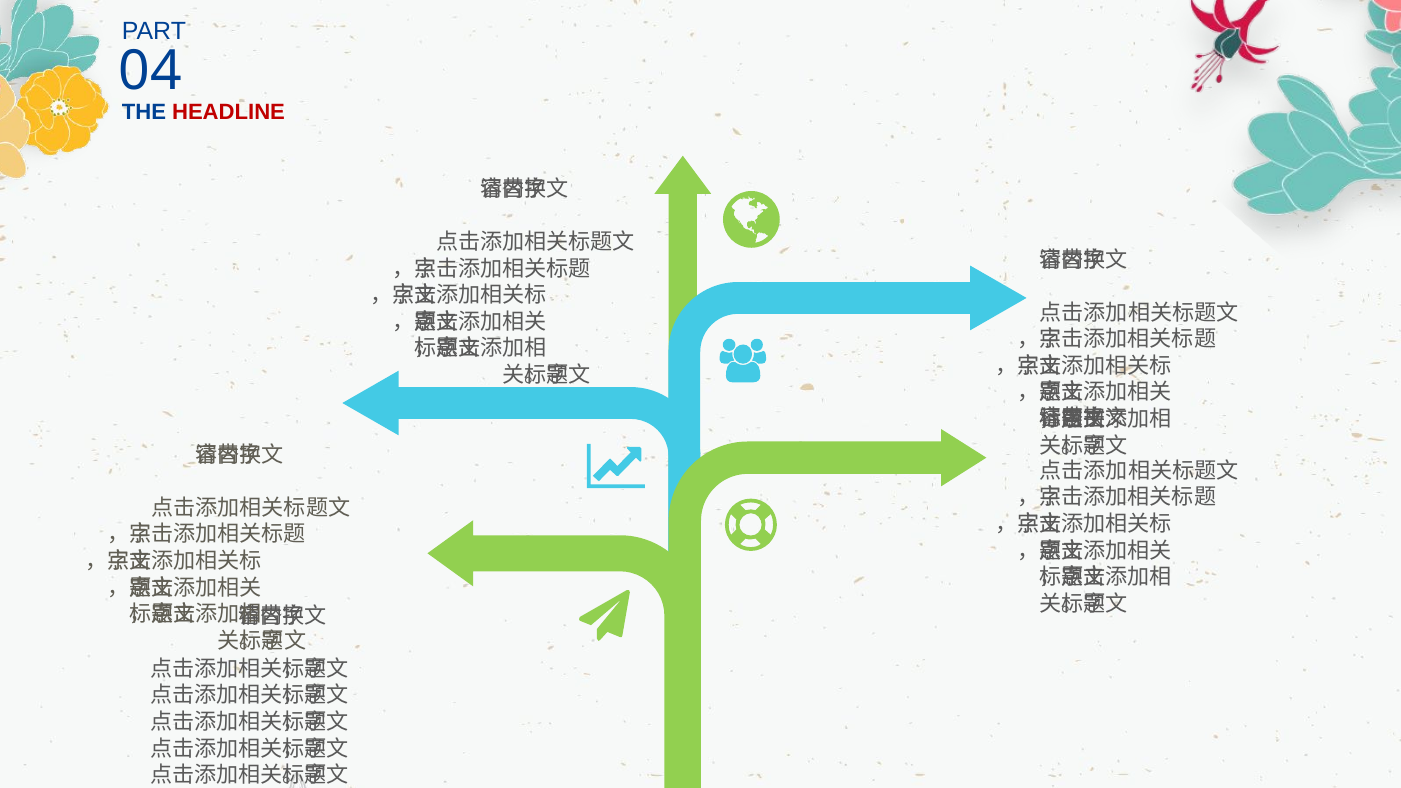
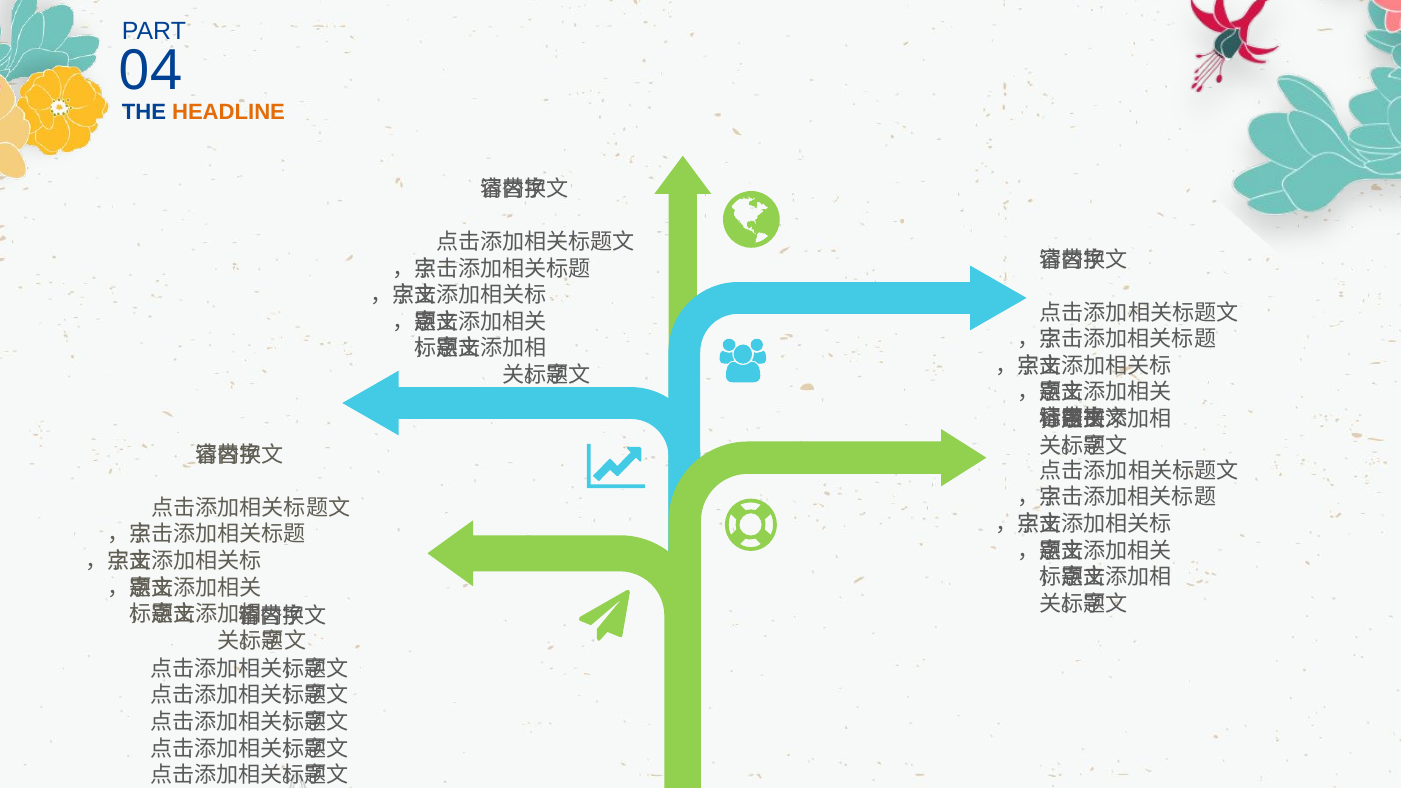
HEADLINE colour: red -> orange
